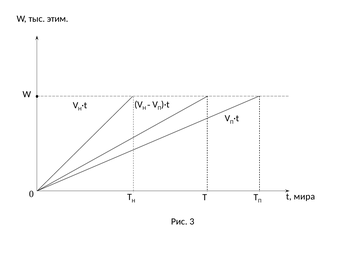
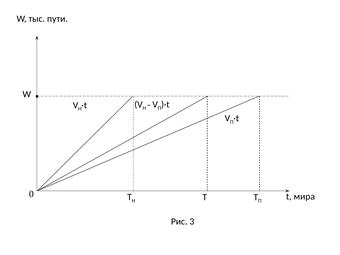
этим: этим -> пути
